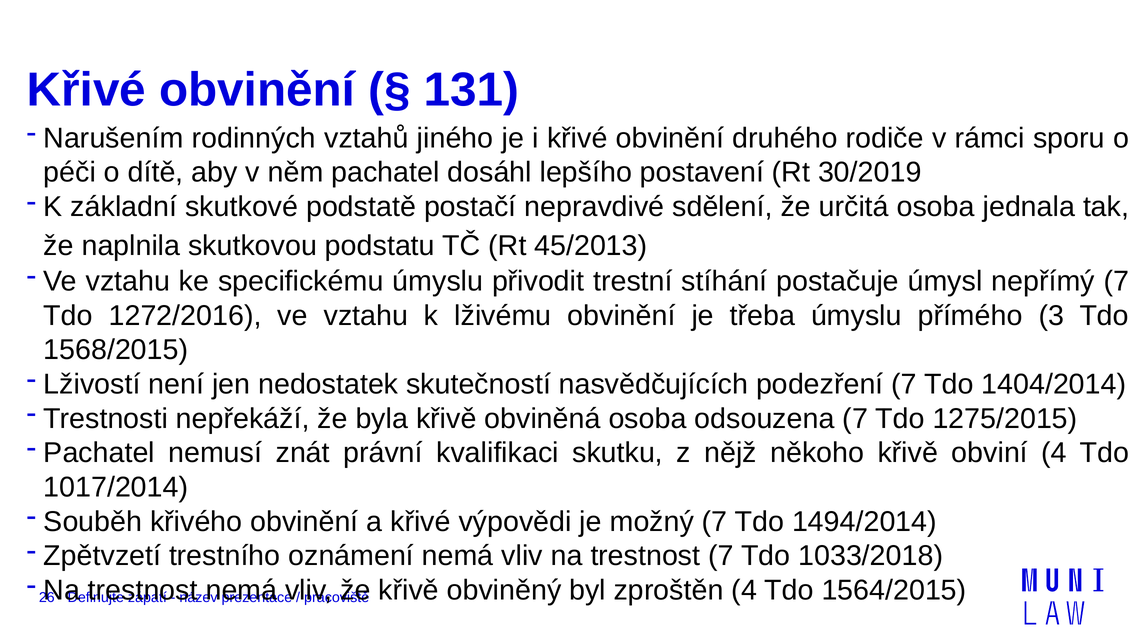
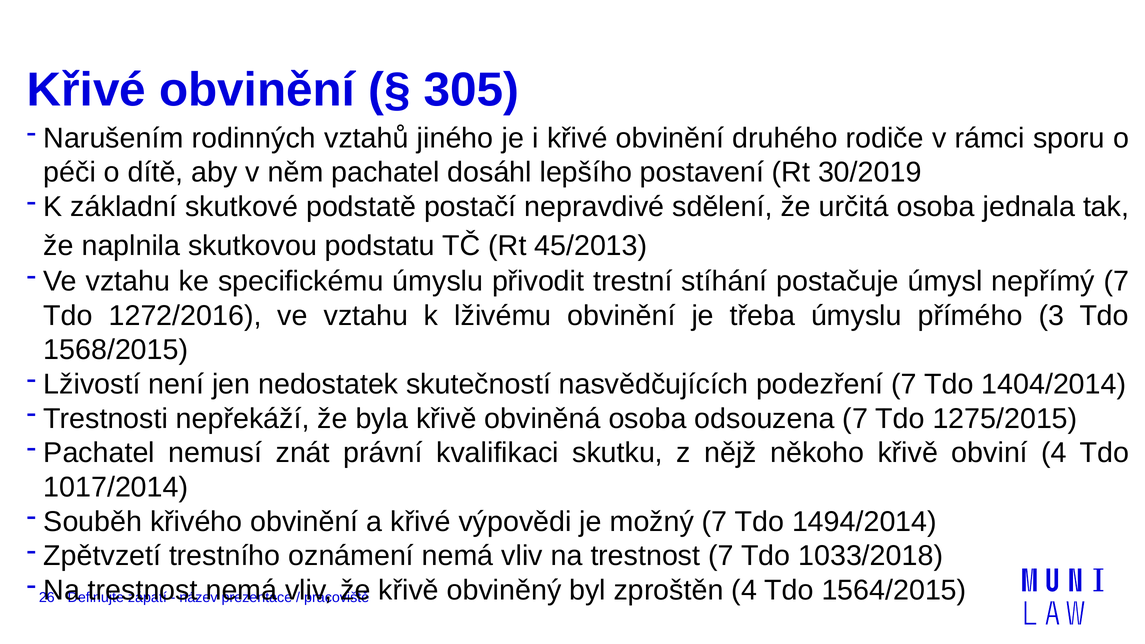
131: 131 -> 305
